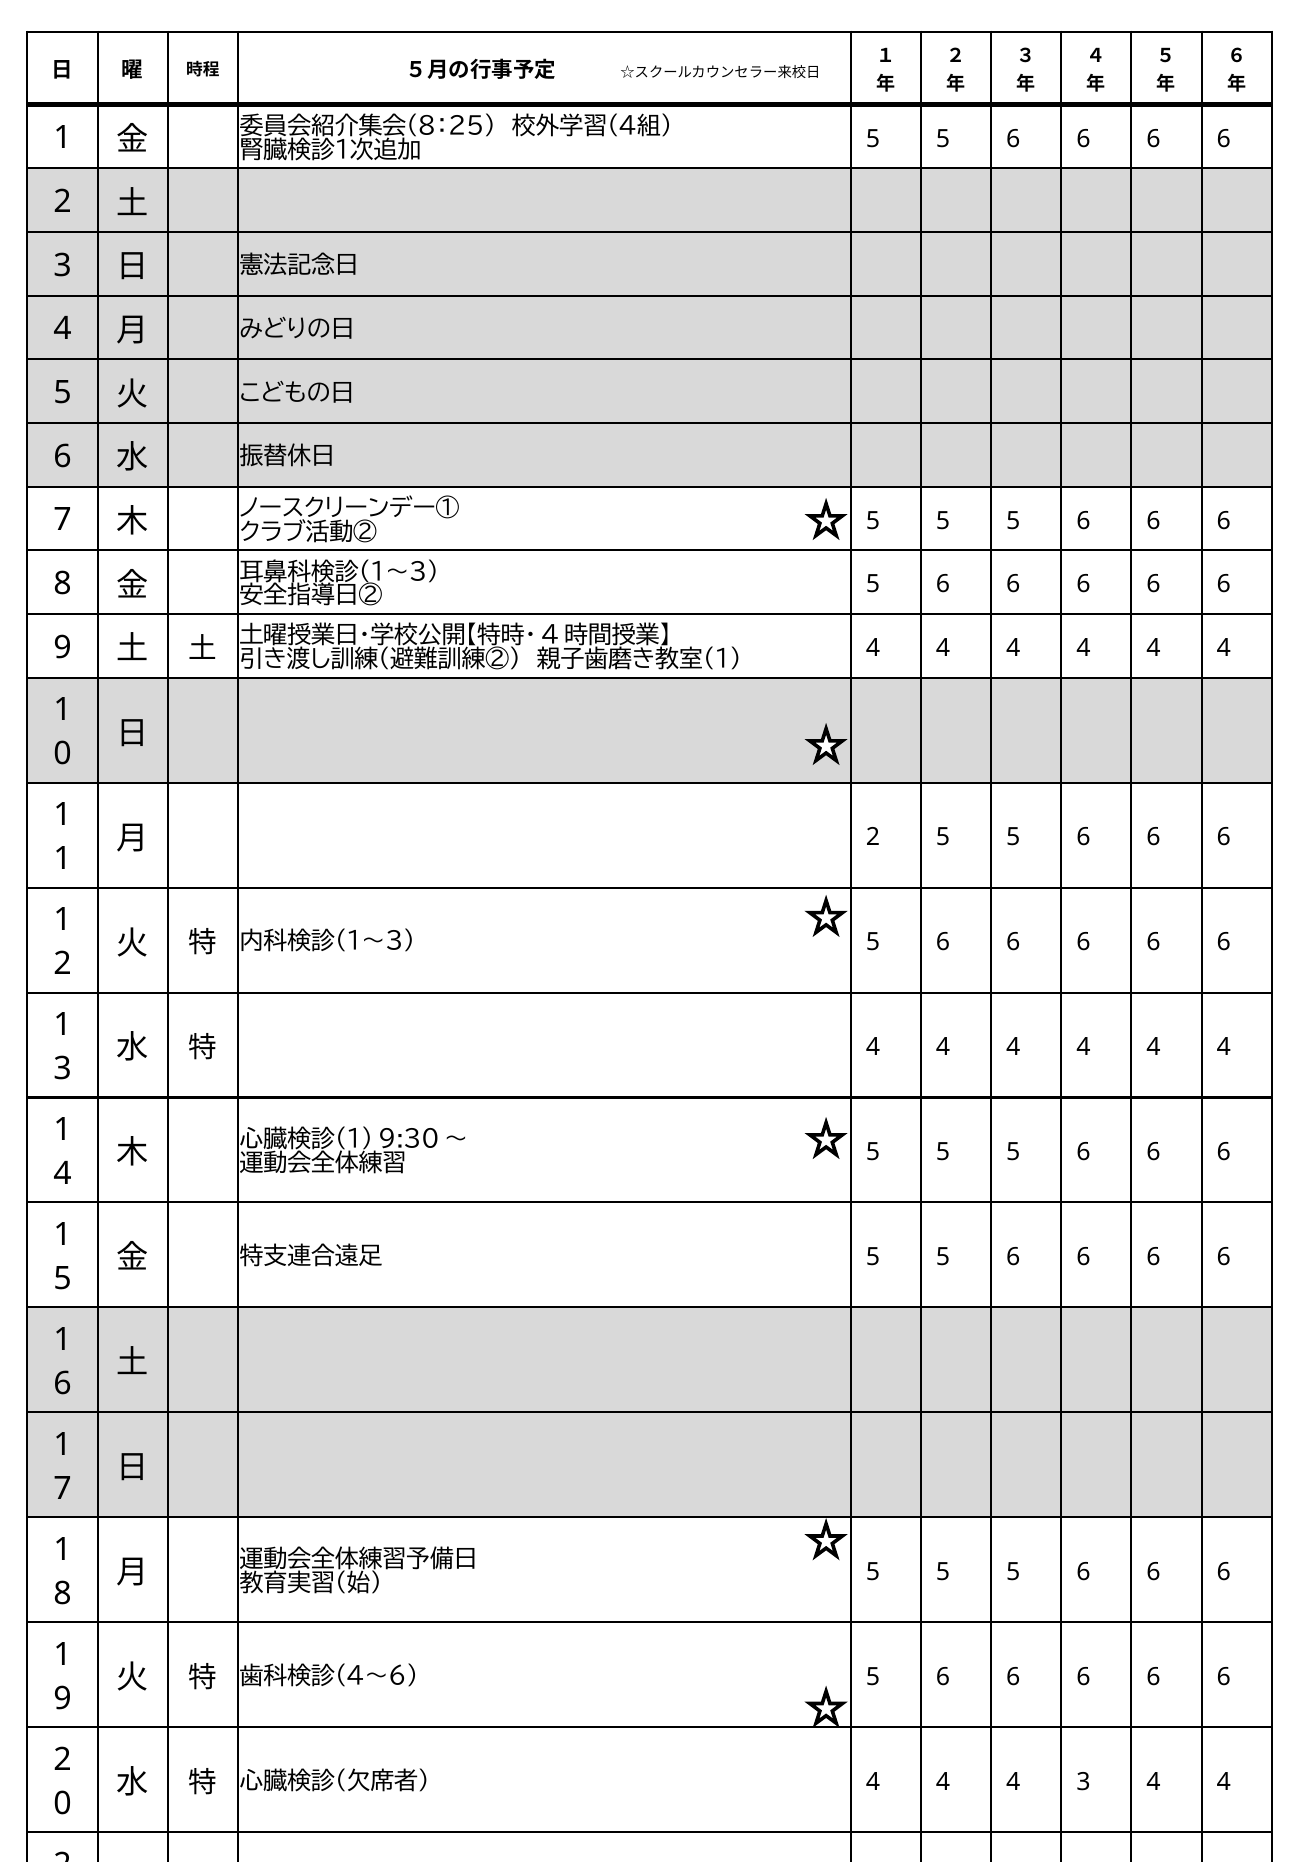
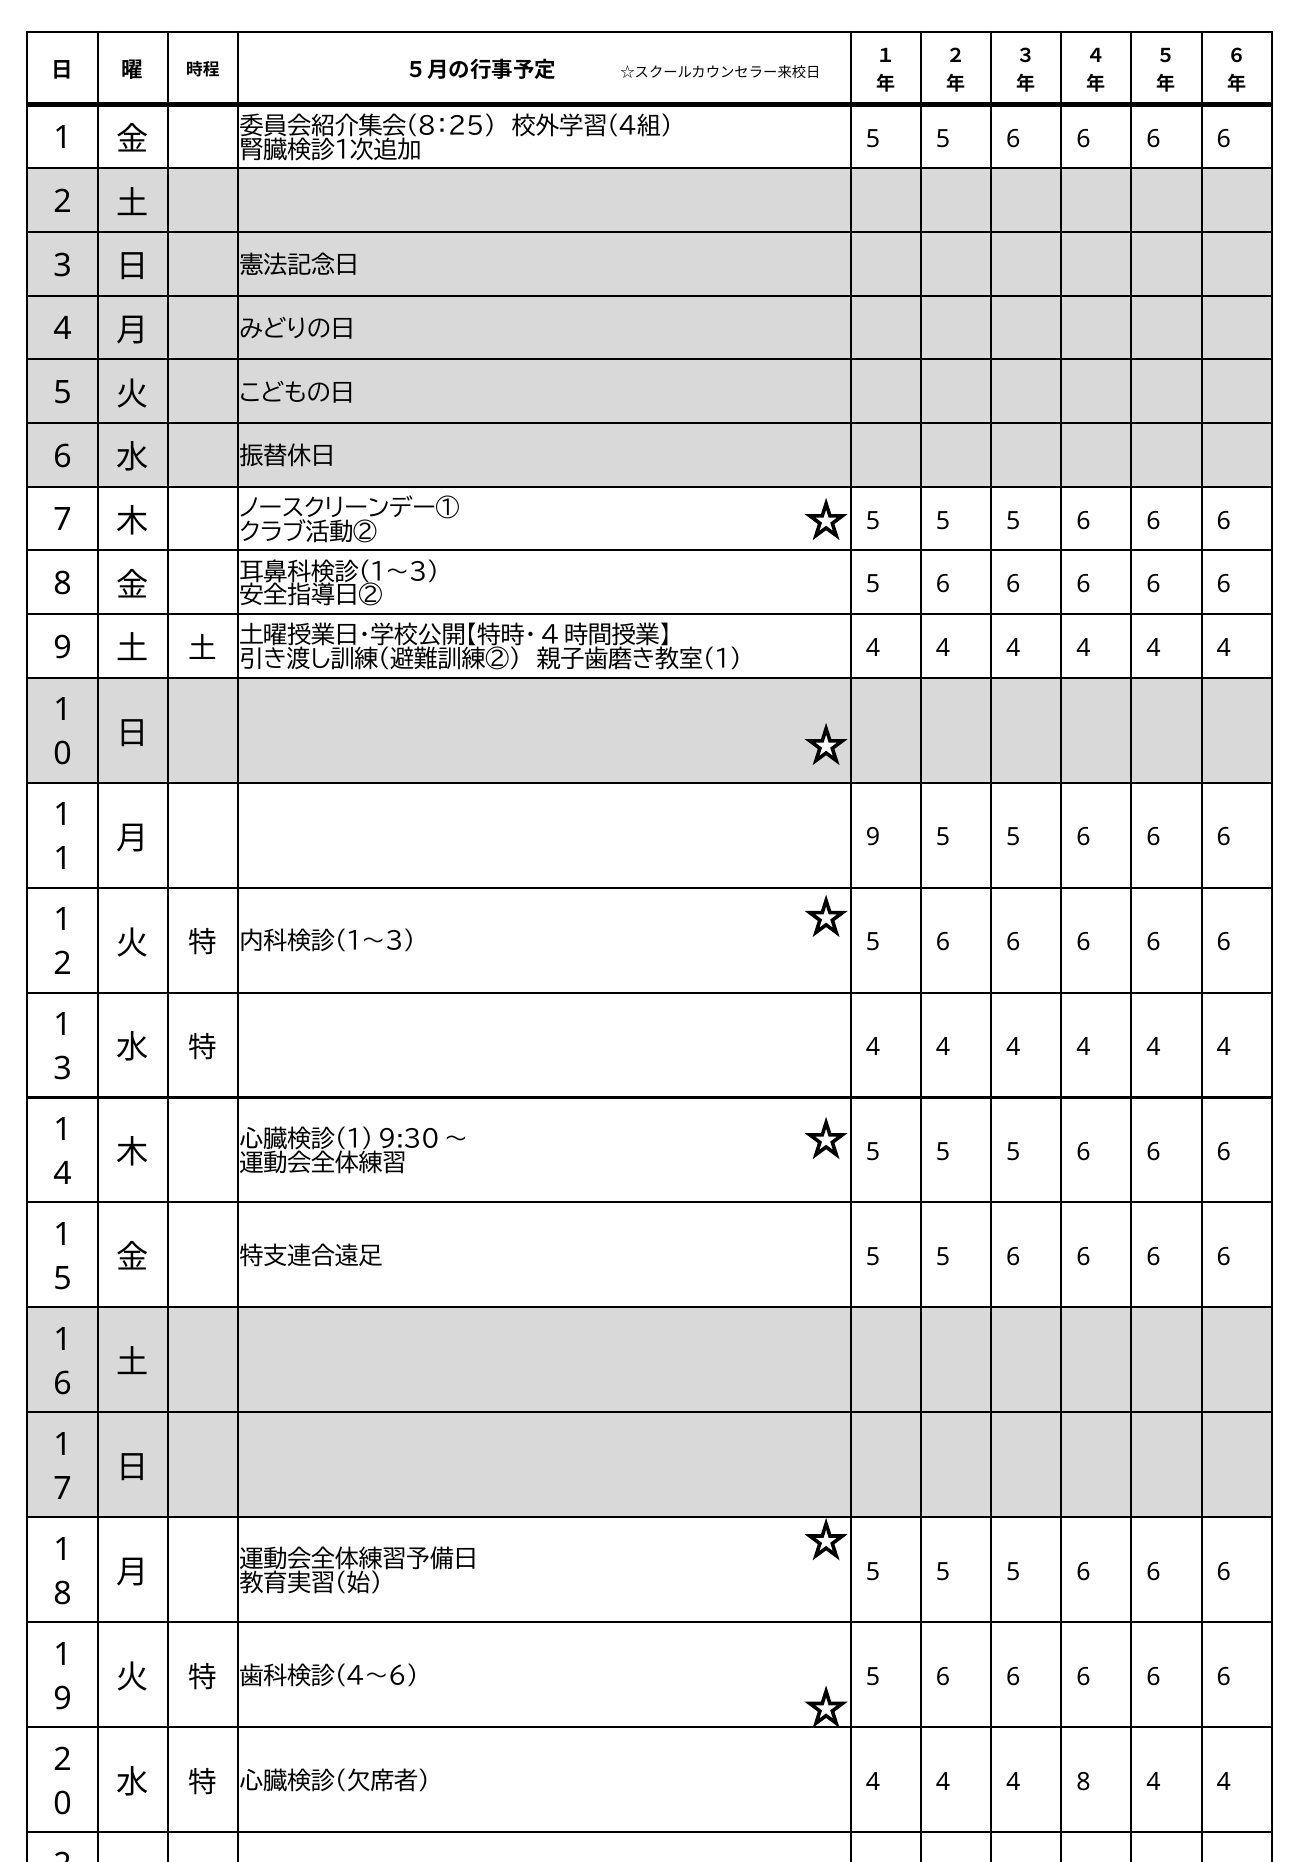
2 at (873, 837): 2 -> 9
4 3: 3 -> 8
